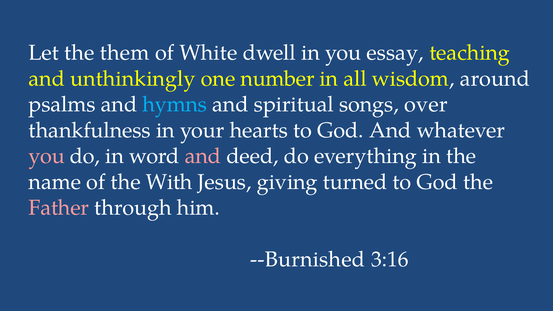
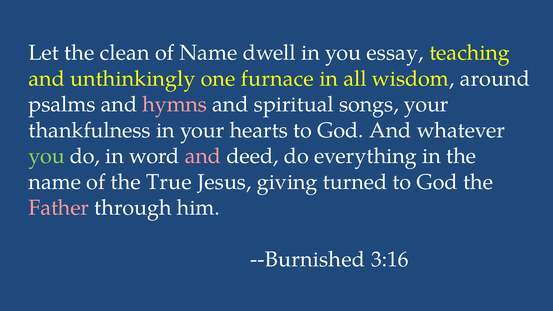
them: them -> clean
of White: White -> Name
number: number -> furnace
hymns colour: light blue -> pink
songs over: over -> your
you at (47, 156) colour: pink -> light green
With: With -> True
